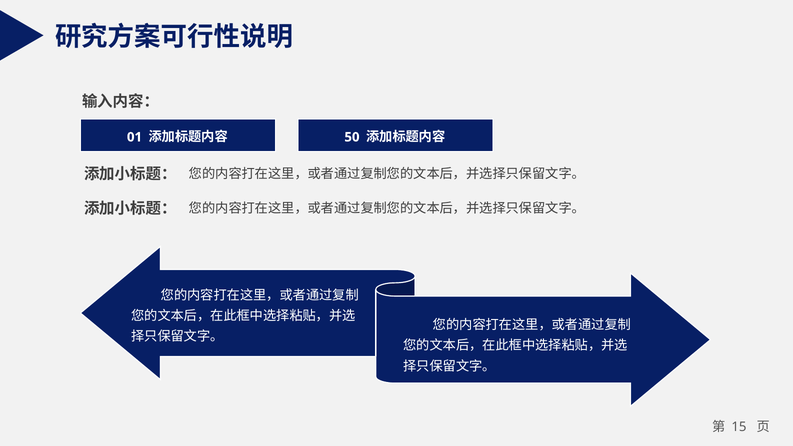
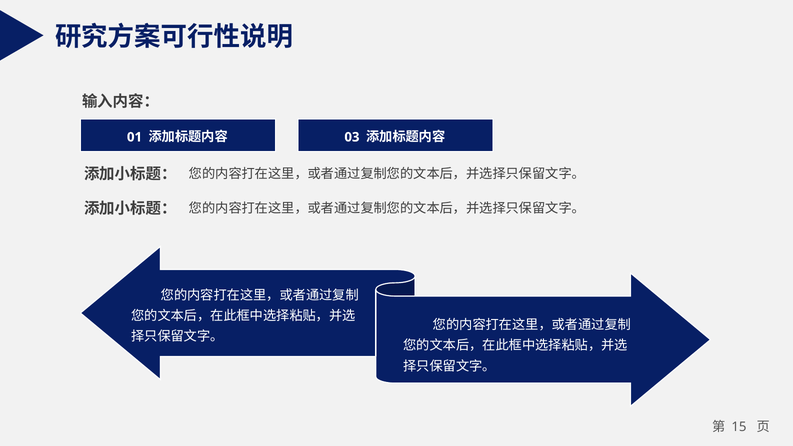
50: 50 -> 03
